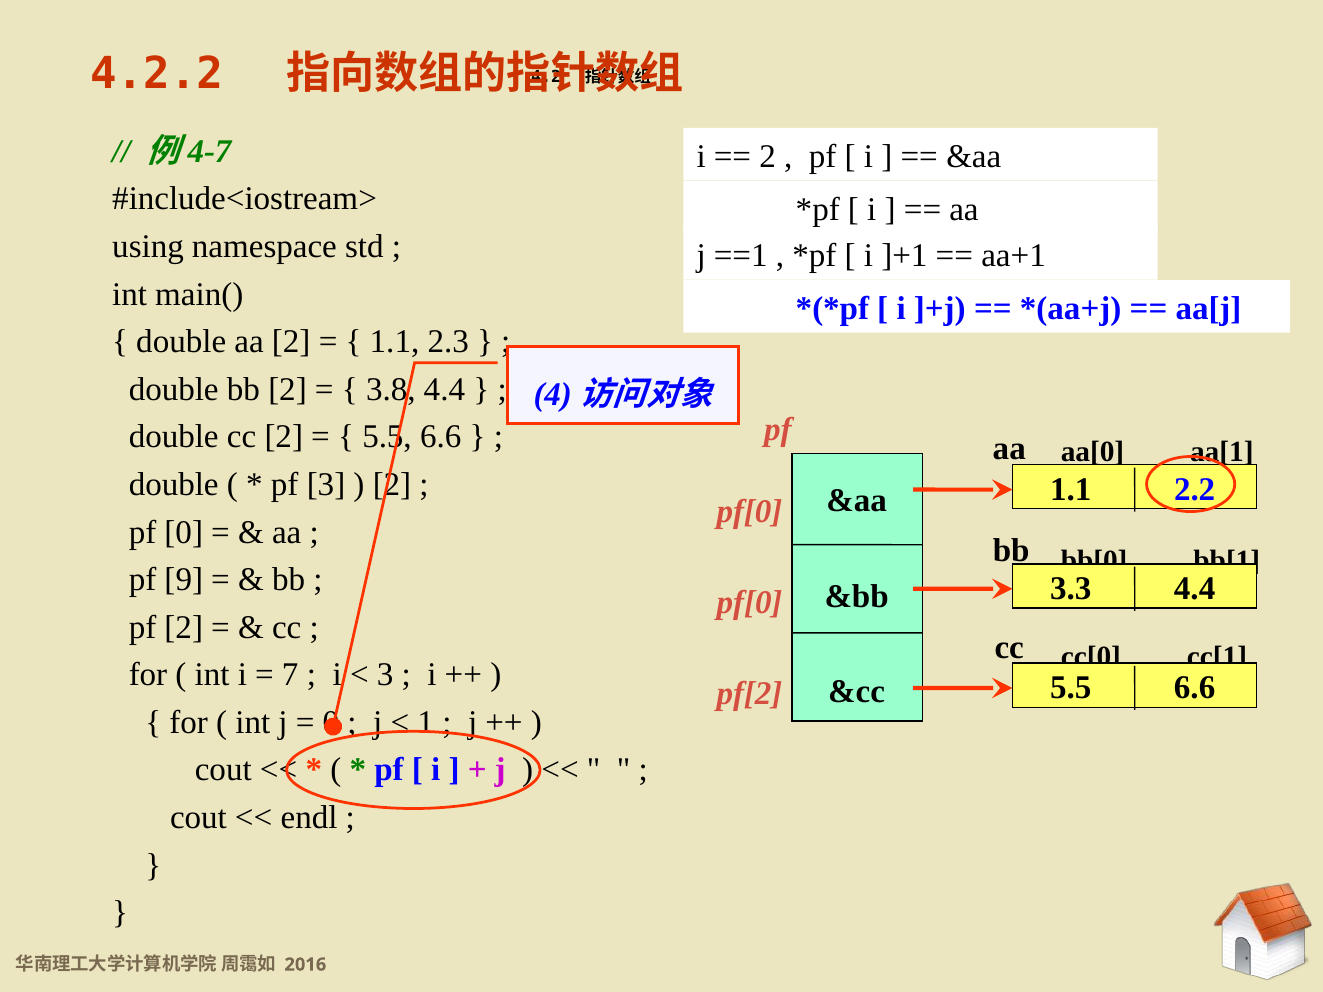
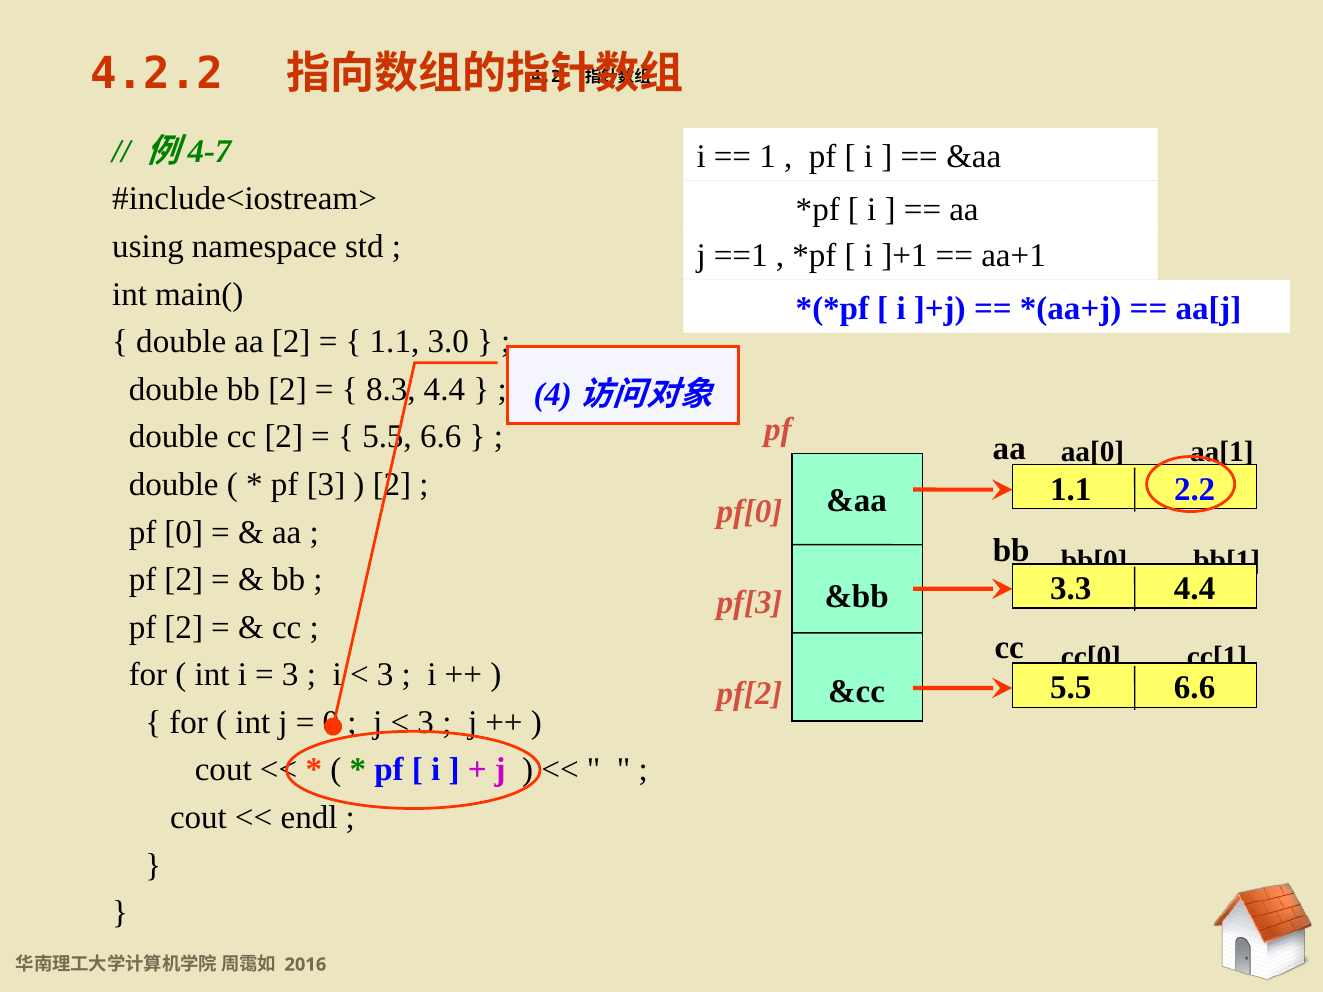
2 at (768, 157): 2 -> 1
2.3: 2.3 -> 3.0
3.8: 3.8 -> 8.3
9 at (184, 580): 9 -> 2
pf[0 at (750, 603): pf[0 -> pf[3
7 at (290, 675): 7 -> 3
1 at (426, 723): 1 -> 3
